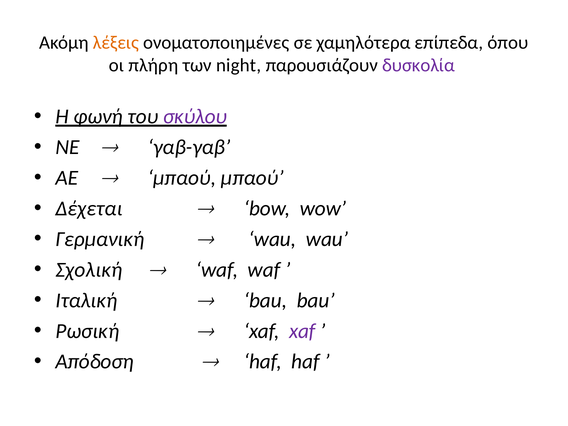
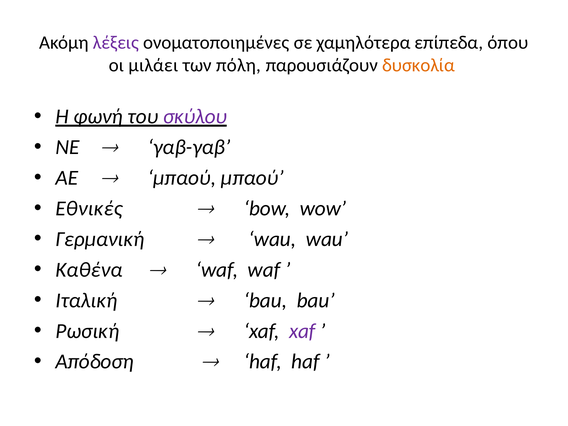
λέξεις colour: orange -> purple
πλήρη: πλήρη -> μιλάει
night: night -> πόλη
δυσκολία colour: purple -> orange
Δέχεται: Δέχεται -> Εθνικές
Σχολική: Σχολική -> Καθένα
